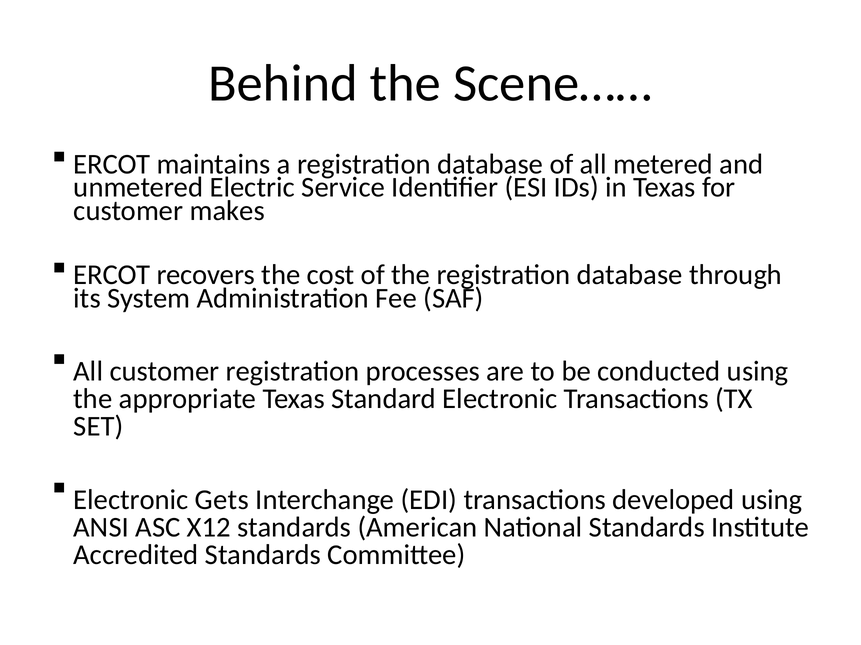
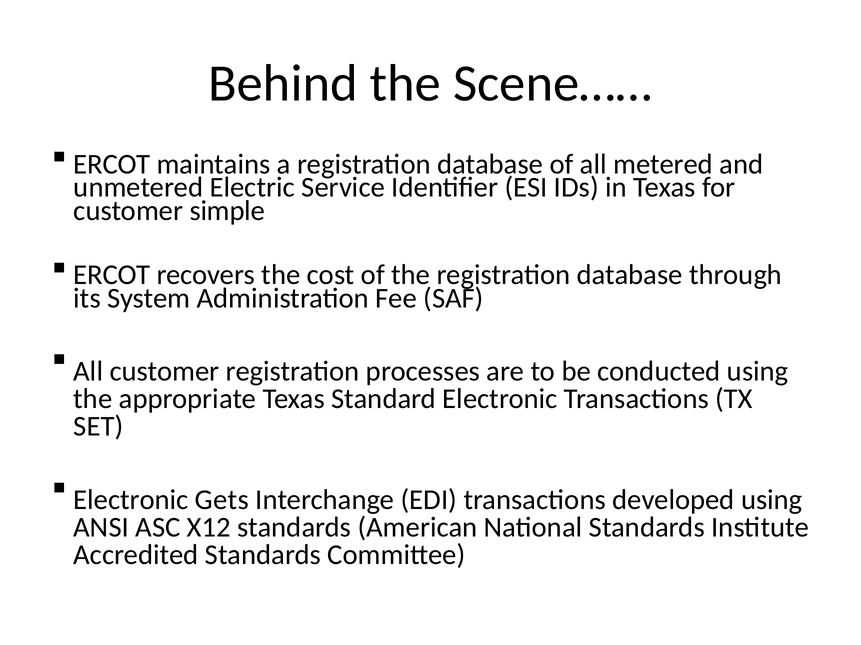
makes: makes -> simple
